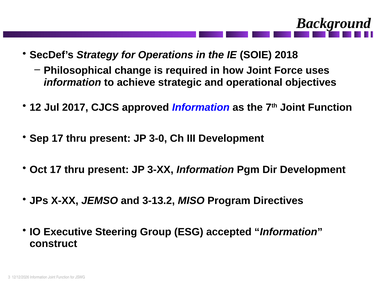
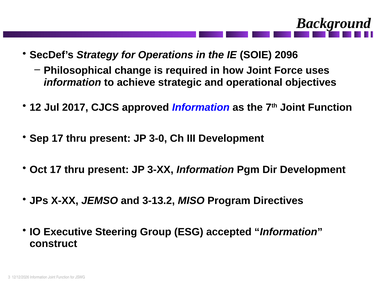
2018: 2018 -> 2096
